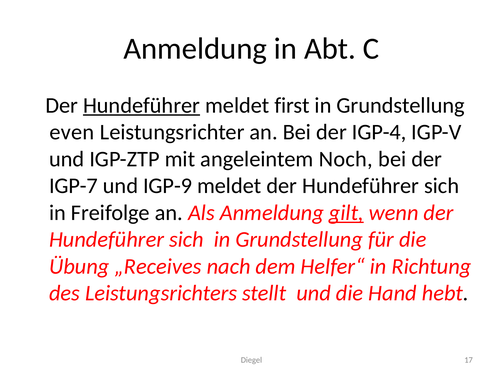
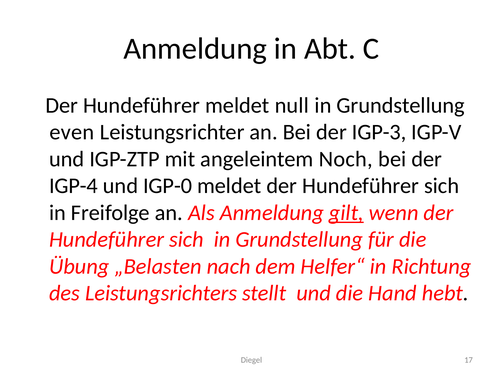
Hundeführer at (142, 106) underline: present -> none
first: first -> null
IGP-4: IGP-4 -> IGP-3
IGP-7: IGP-7 -> IGP-4
IGP-9: IGP-9 -> IGP-0
„Receives: „Receives -> „Belasten
